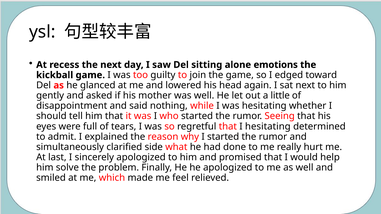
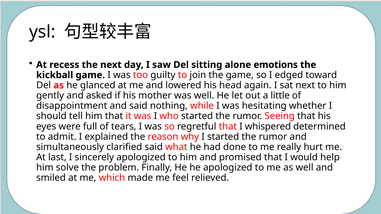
I hesitating: hesitating -> whispered
clarified side: side -> said
